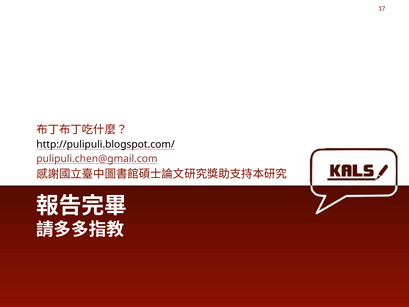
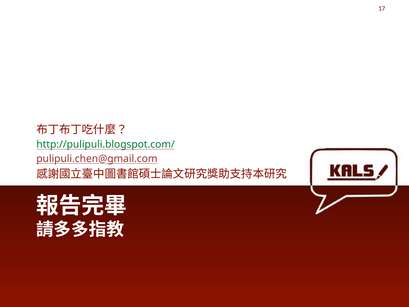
http://pulipuli.blogspot.com/ colour: black -> green
